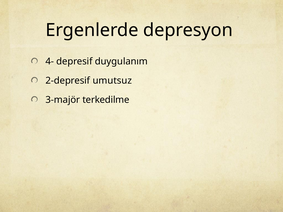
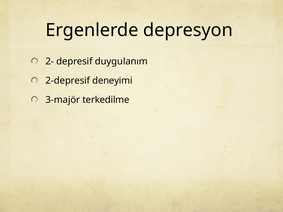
4-: 4- -> 2-
umutsuz: umutsuz -> deneyimi
